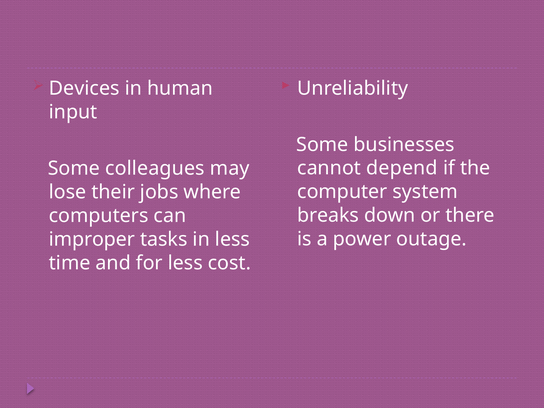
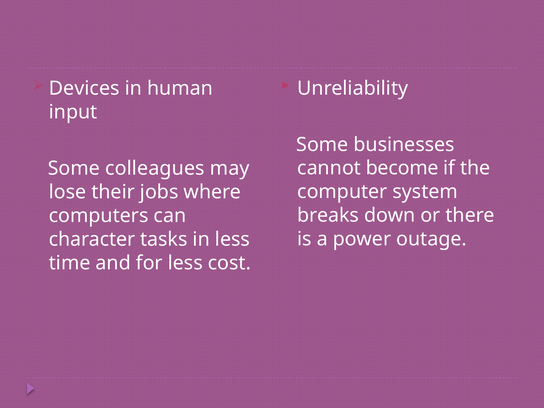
depend: depend -> become
improper: improper -> character
